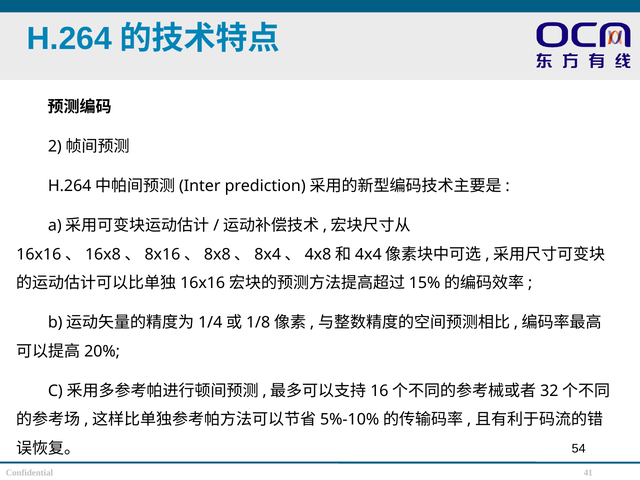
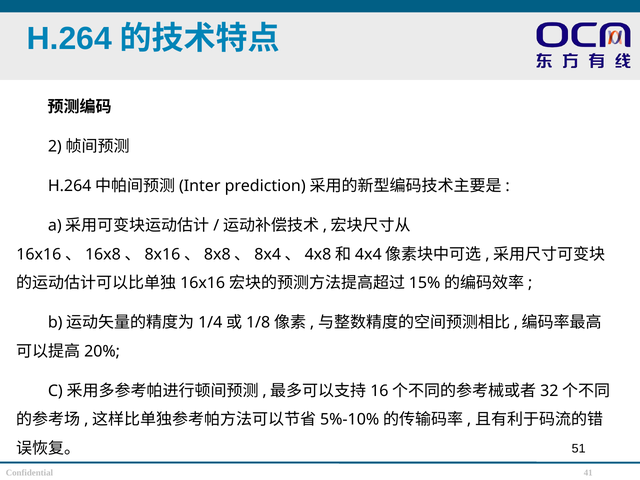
54: 54 -> 51
